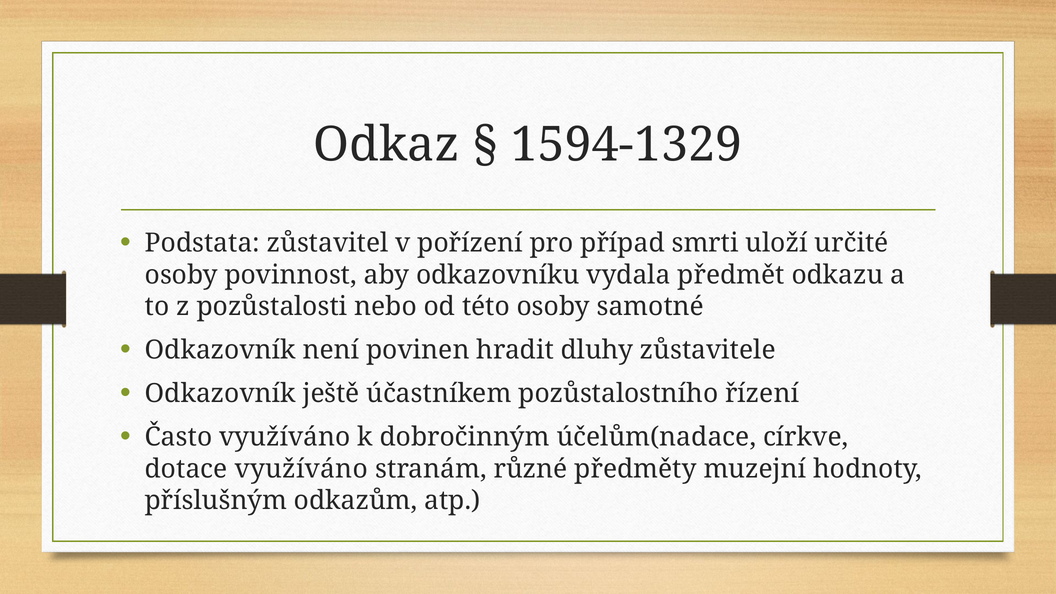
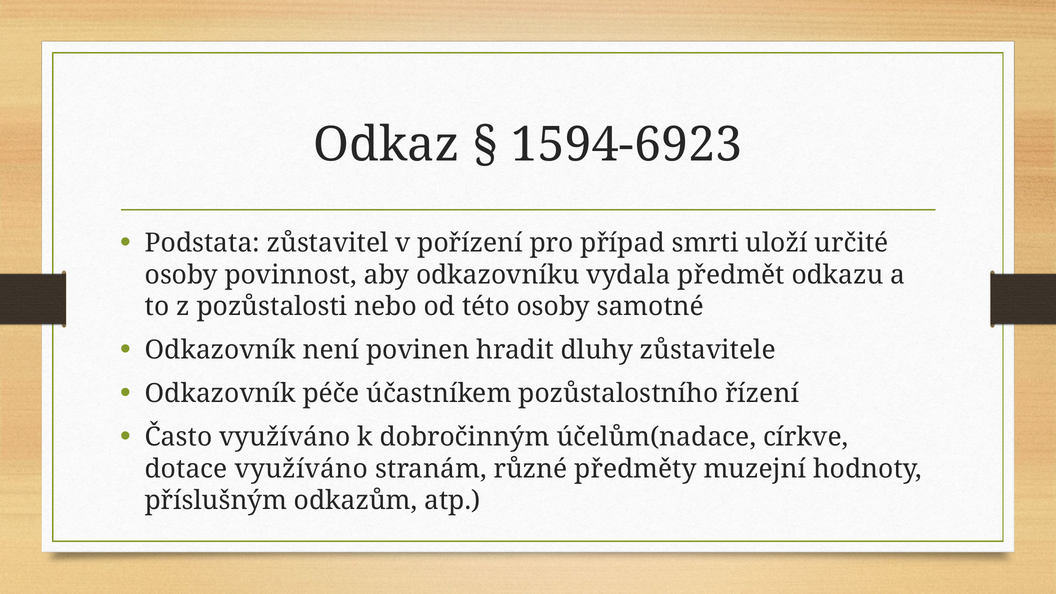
1594-1329: 1594-1329 -> 1594-6923
ještě: ještě -> péče
